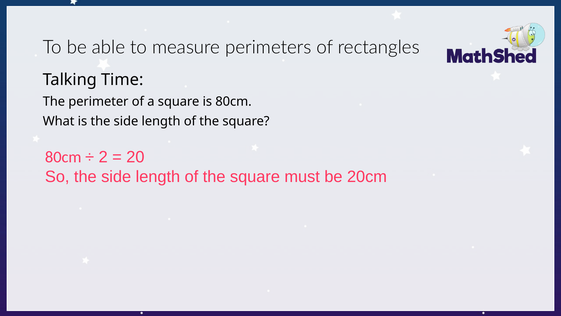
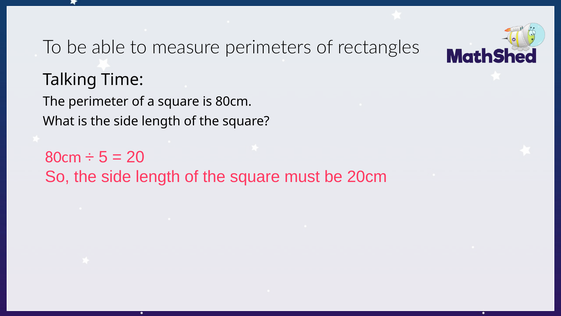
2: 2 -> 5
